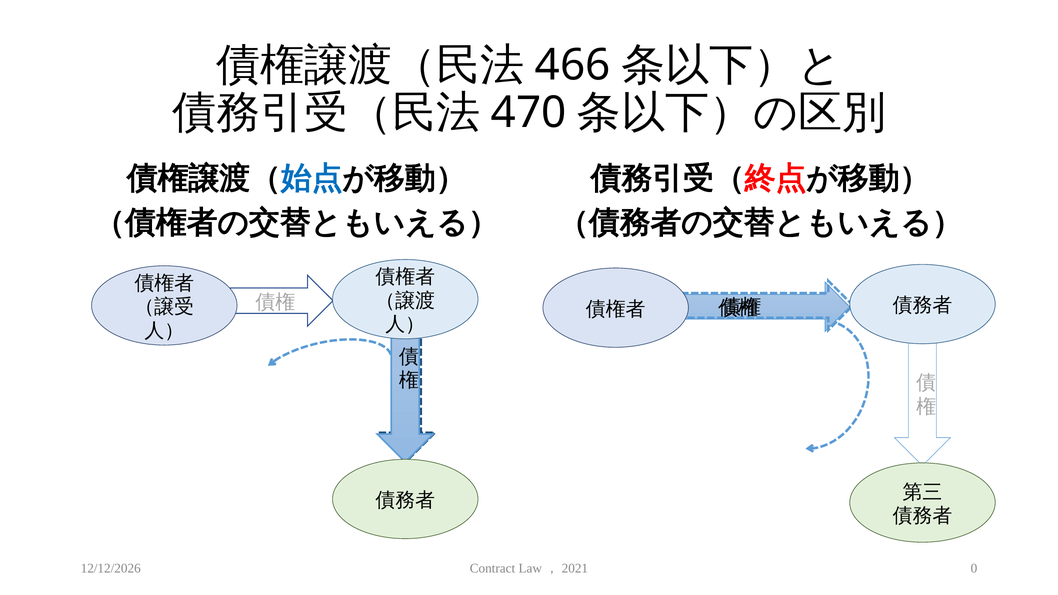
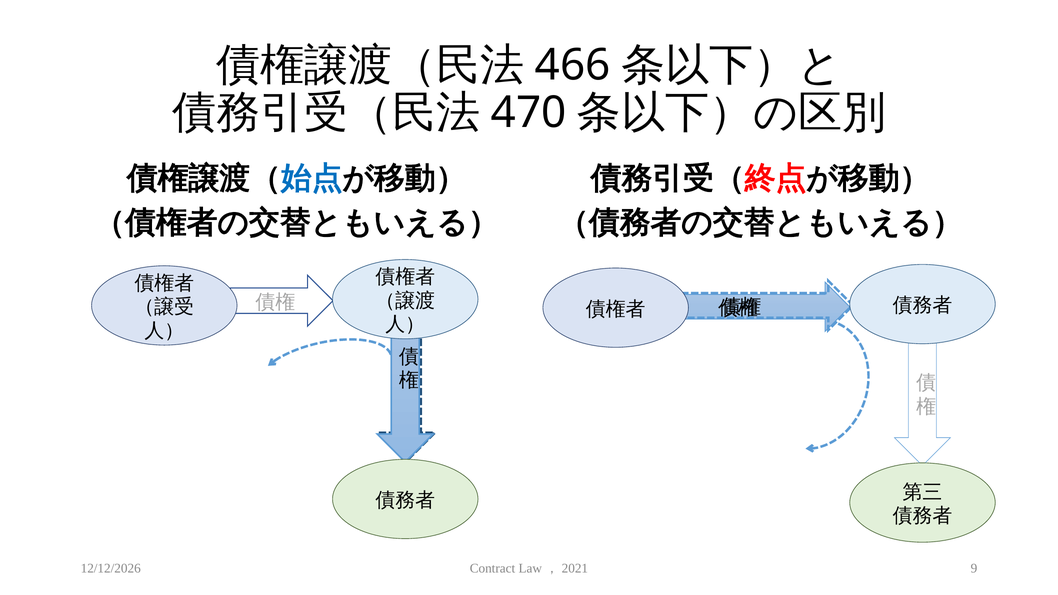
0: 0 -> 9
